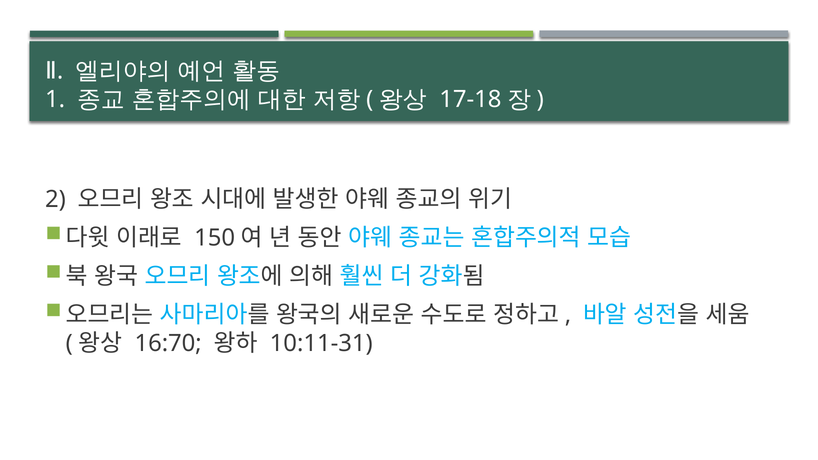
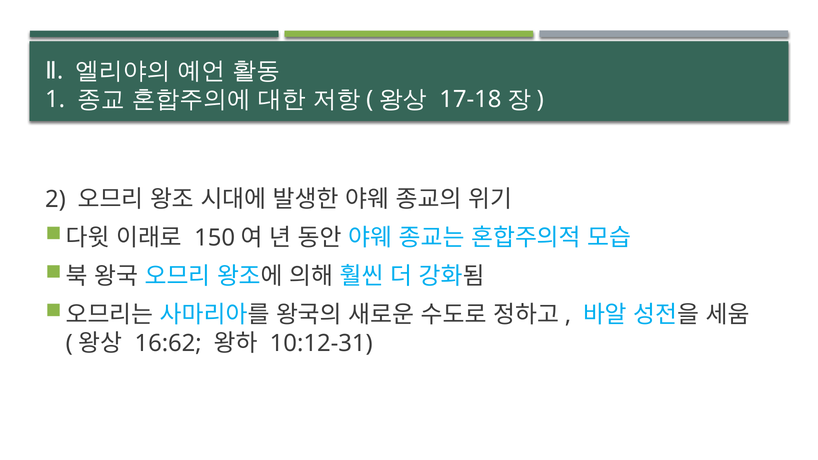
16:70: 16:70 -> 16:62
10:11-31: 10:11-31 -> 10:12-31
